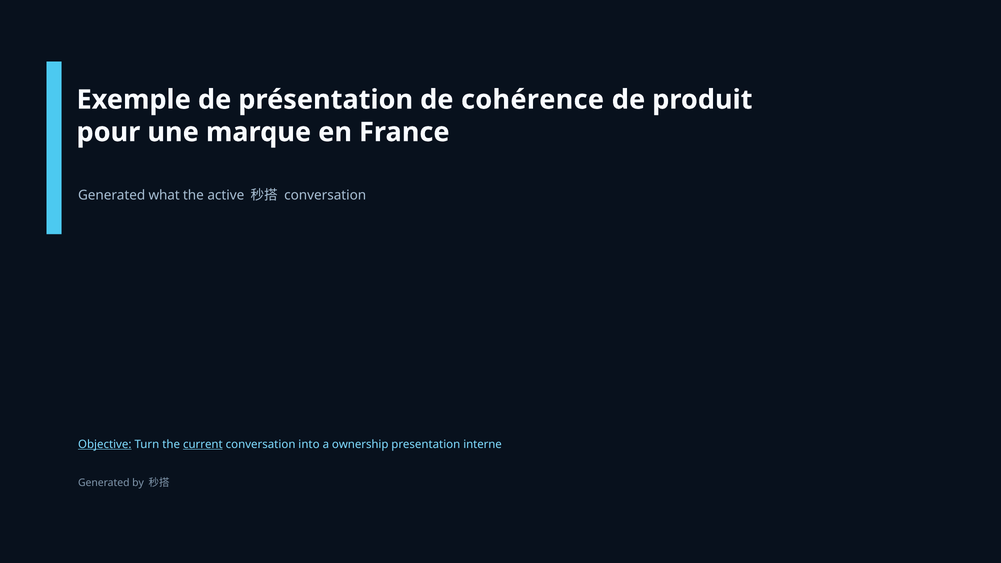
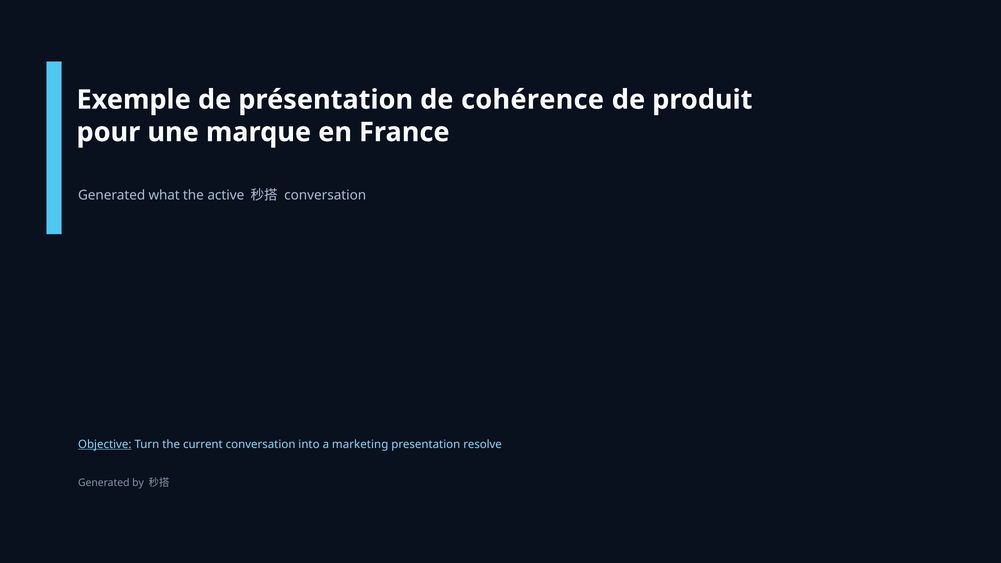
current underline: present -> none
ownership: ownership -> marketing
interne: interne -> resolve
